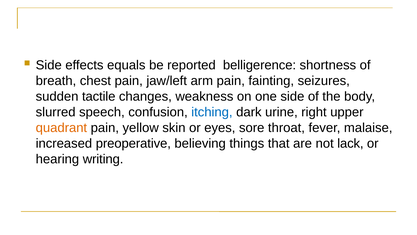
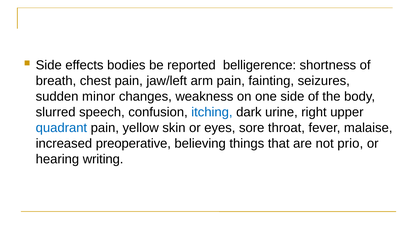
equals: equals -> bodies
tactile: tactile -> minor
quadrant colour: orange -> blue
lack: lack -> prio
